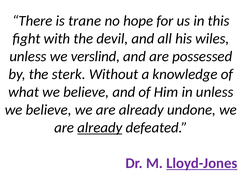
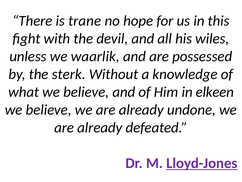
verslind: verslind -> waarlik
in unless: unless -> elkeen
already at (100, 127) underline: present -> none
